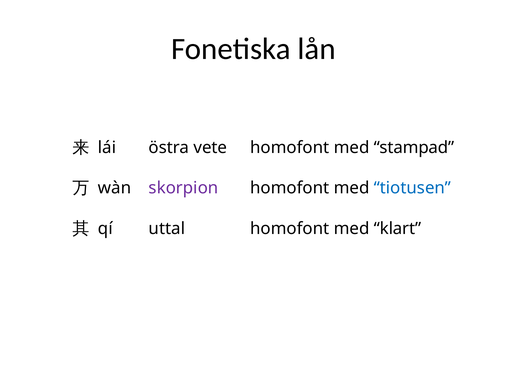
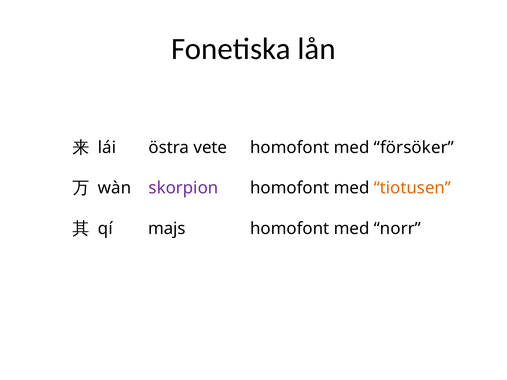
stampad: stampad -> försöker
tiotusen colour: blue -> orange
uttal: uttal -> majs
klart: klart -> norr
